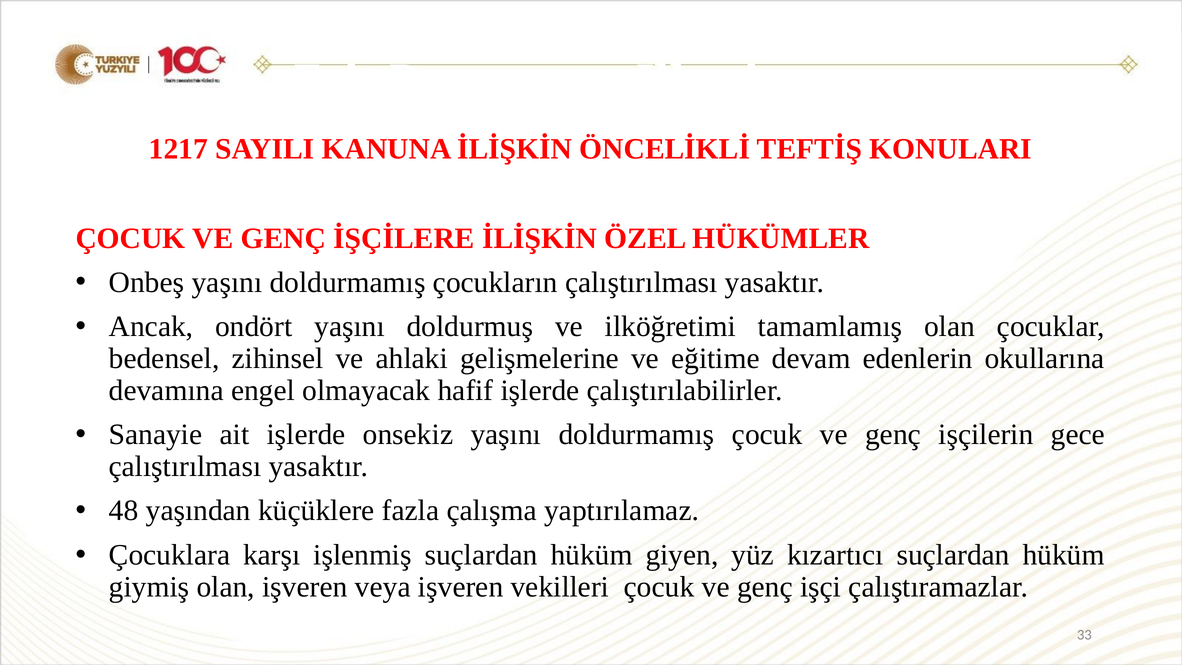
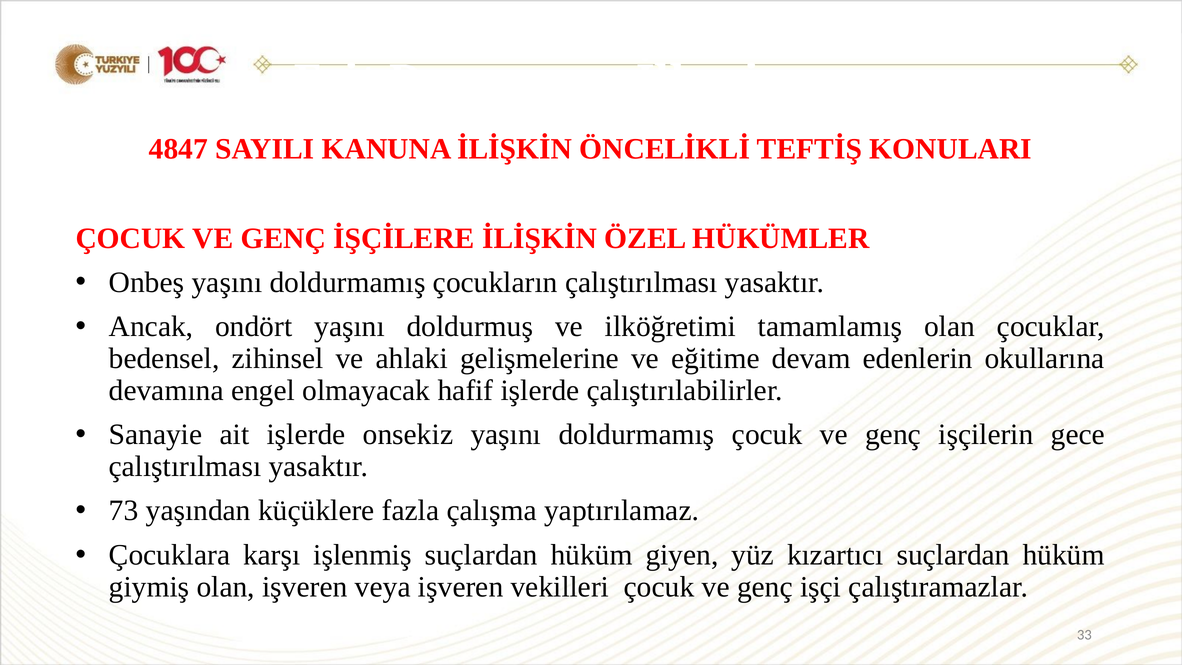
1217: 1217 -> 4847
48: 48 -> 73
